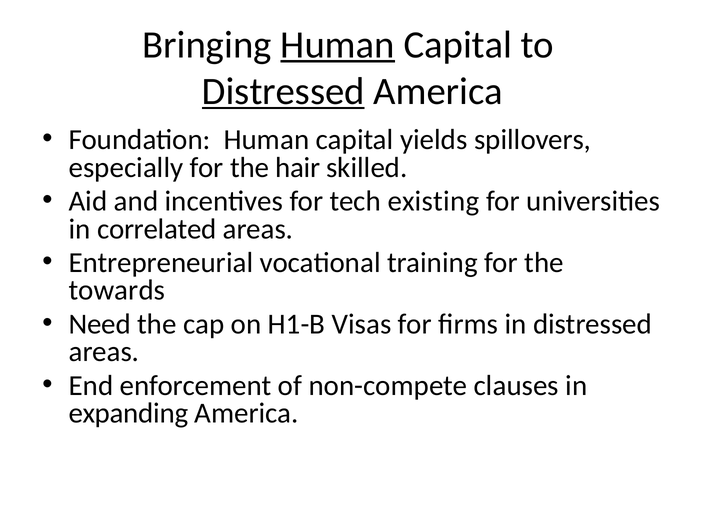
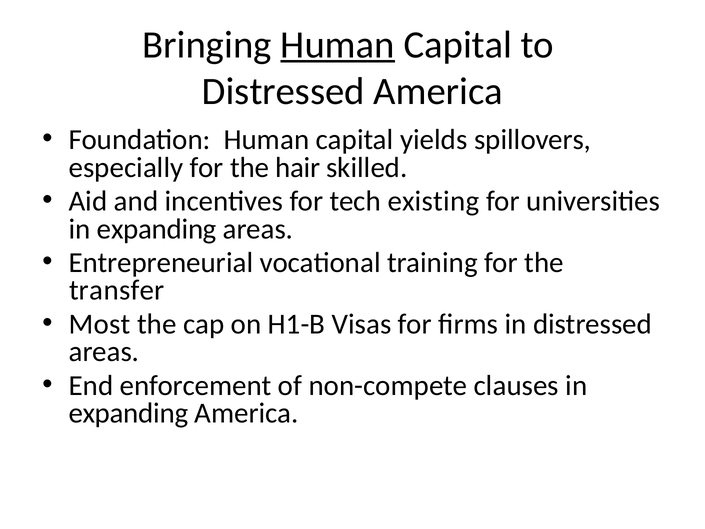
Distressed at (283, 91) underline: present -> none
correlated at (157, 229): correlated -> expanding
towards: towards -> transfer
Need: Need -> Most
